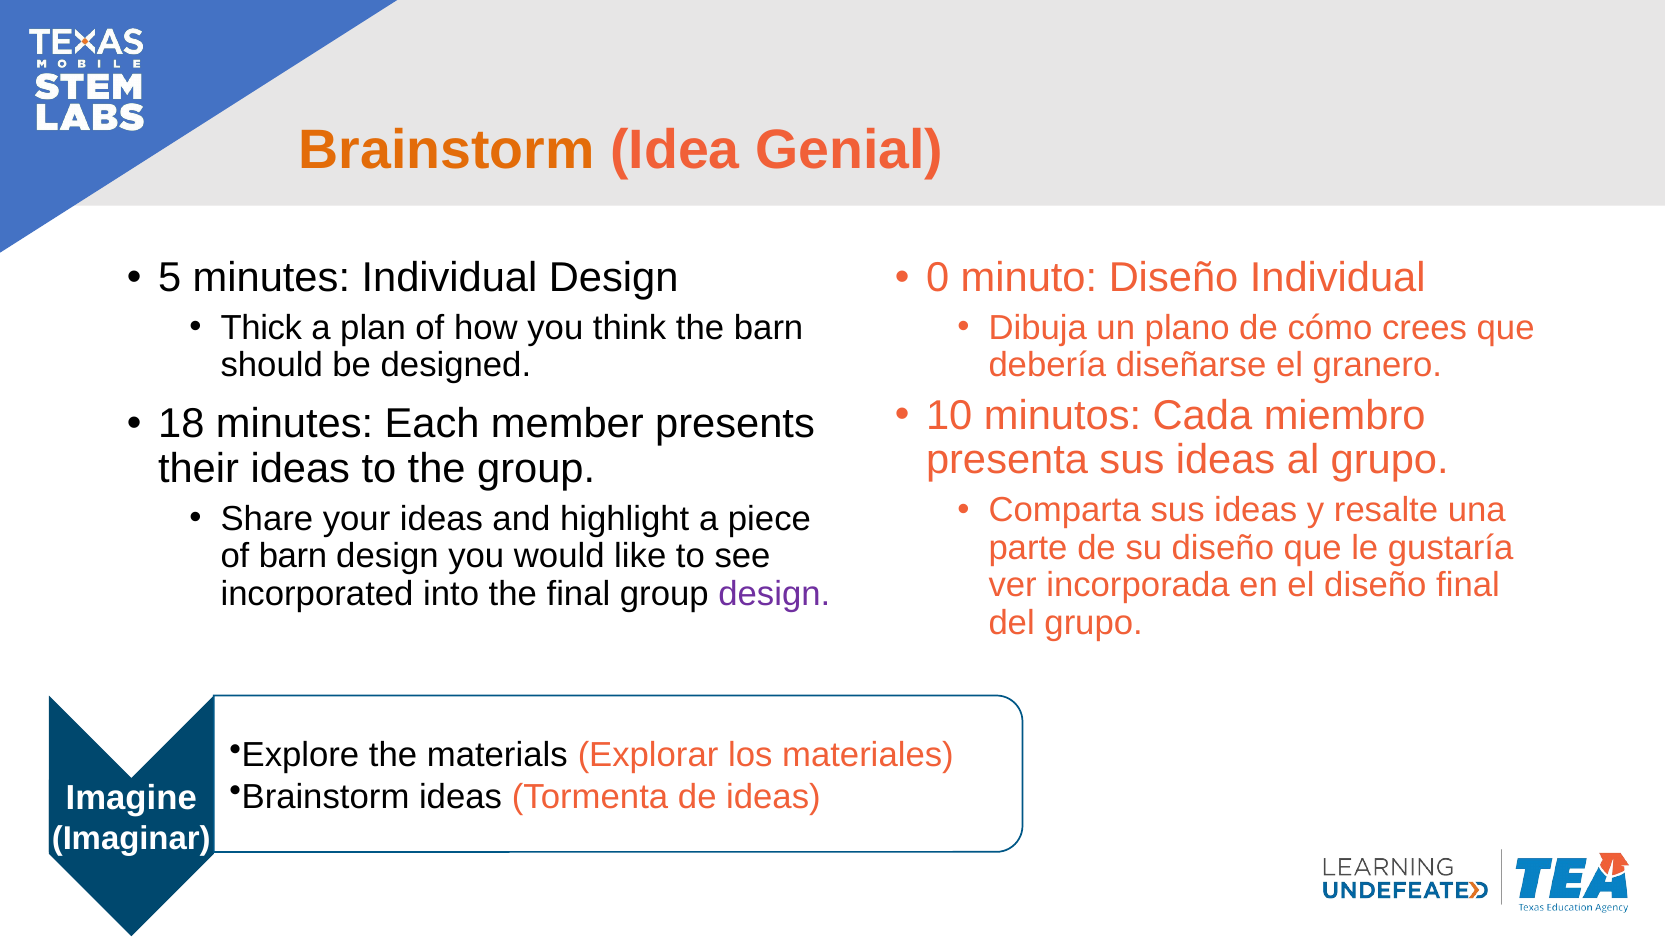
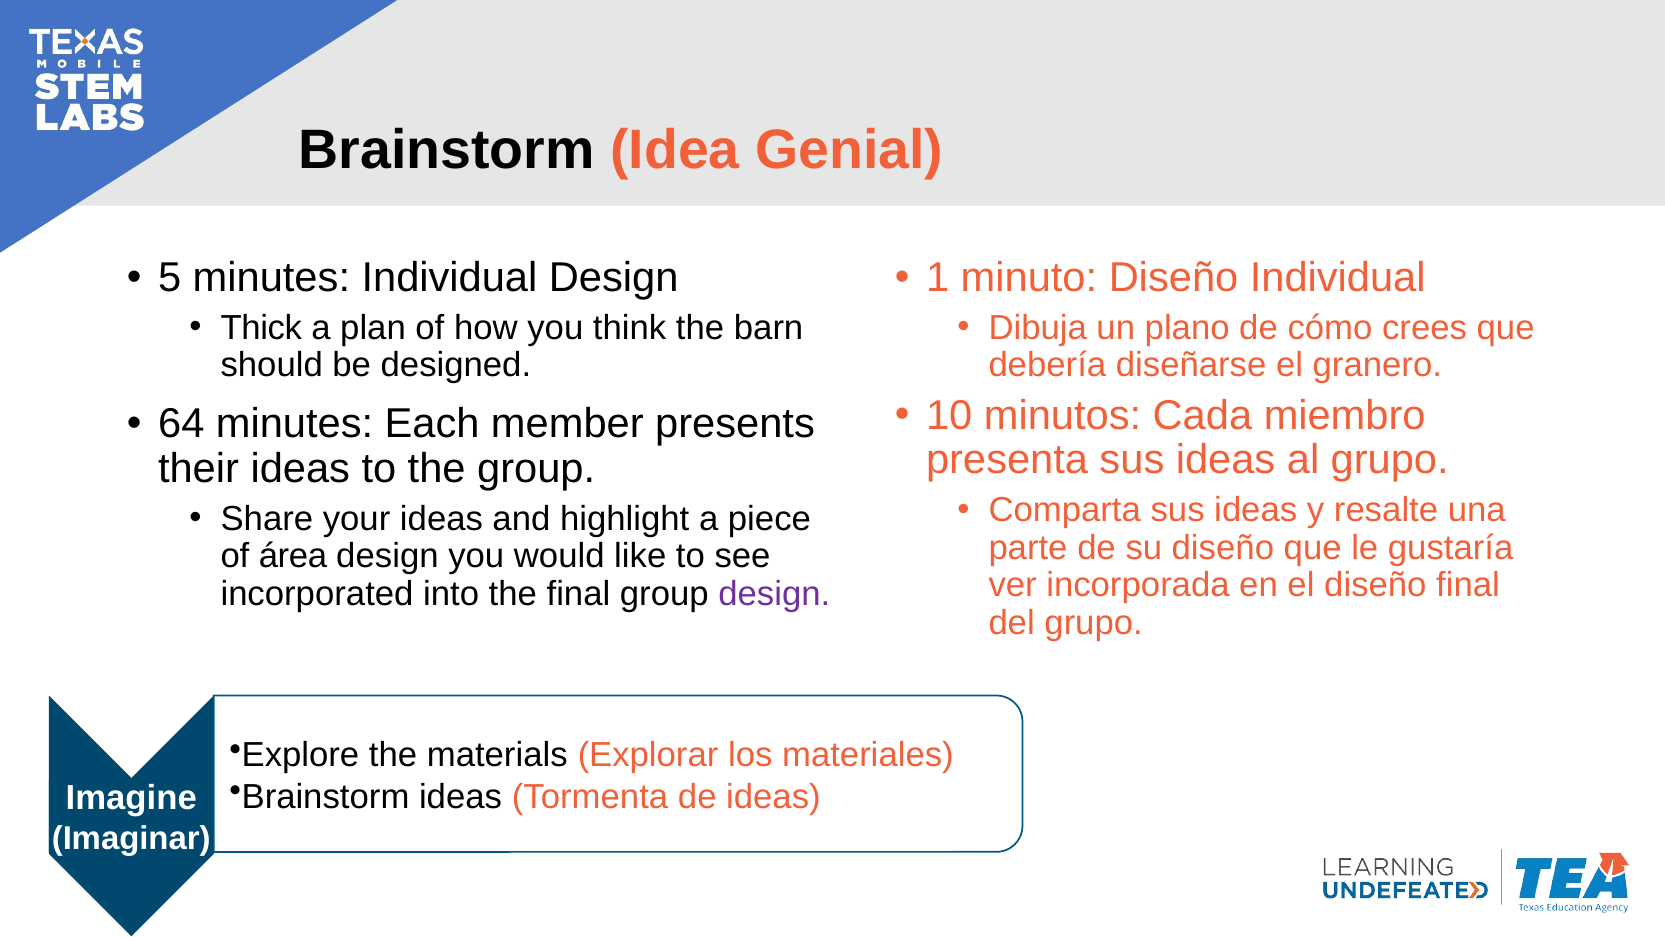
Brainstorm at (447, 150) colour: orange -> black
0: 0 -> 1
18: 18 -> 64
of barn: barn -> área
